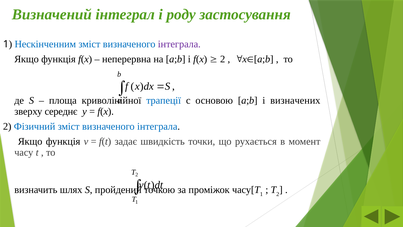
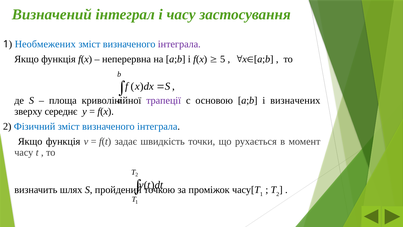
і роду: роду -> часу
Нескінченним: Нескінченним -> Необмежених
2 at (223, 59): 2 -> 5
трапеції colour: blue -> purple
